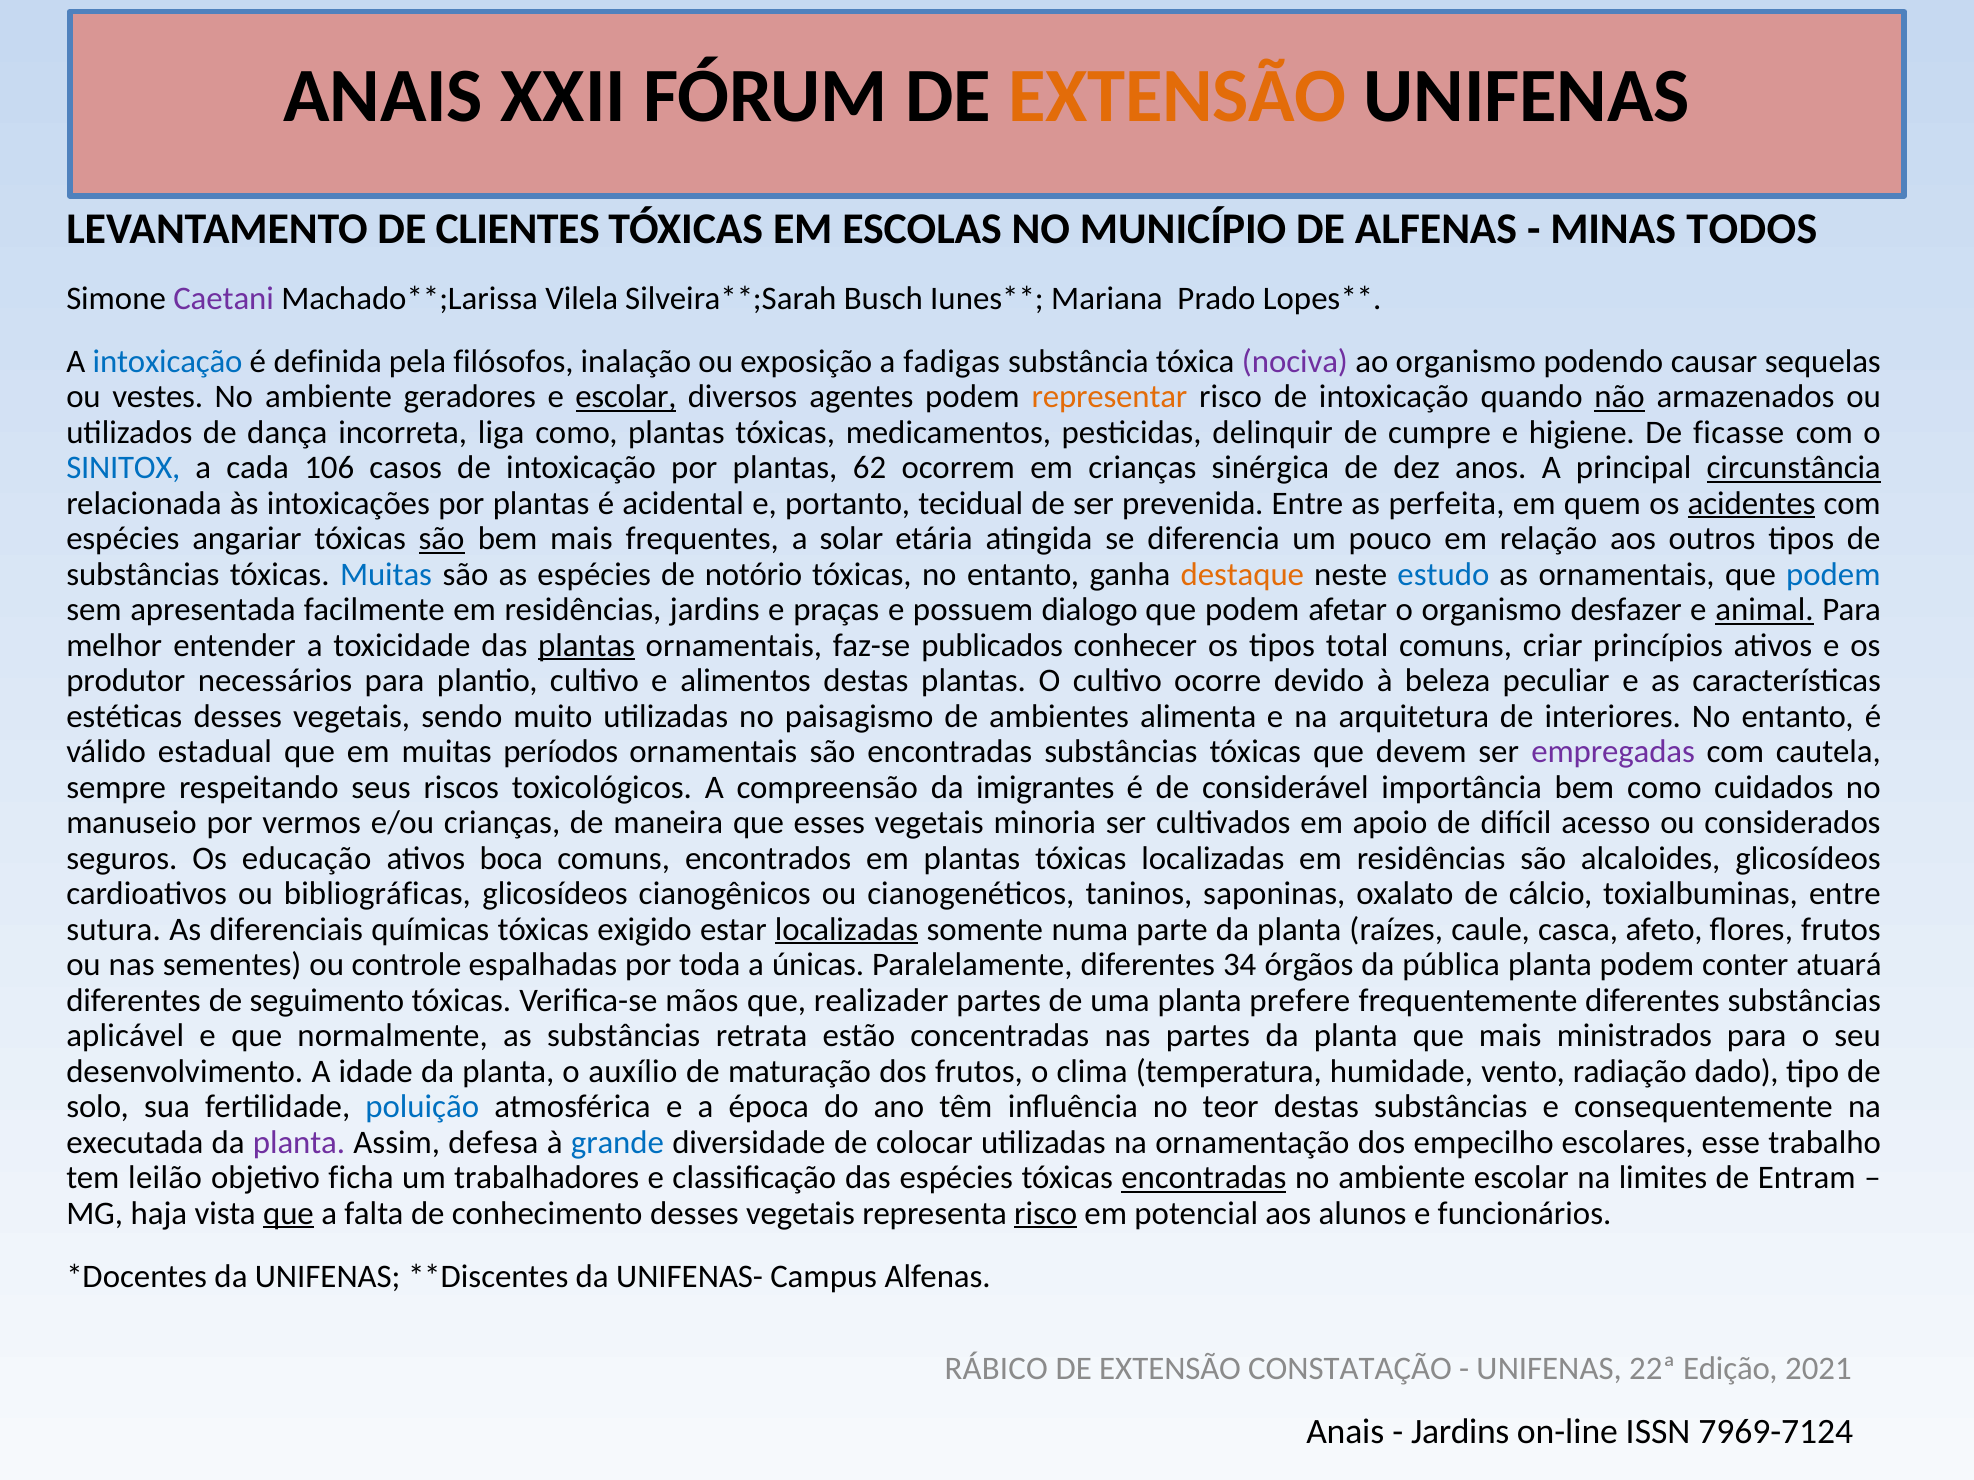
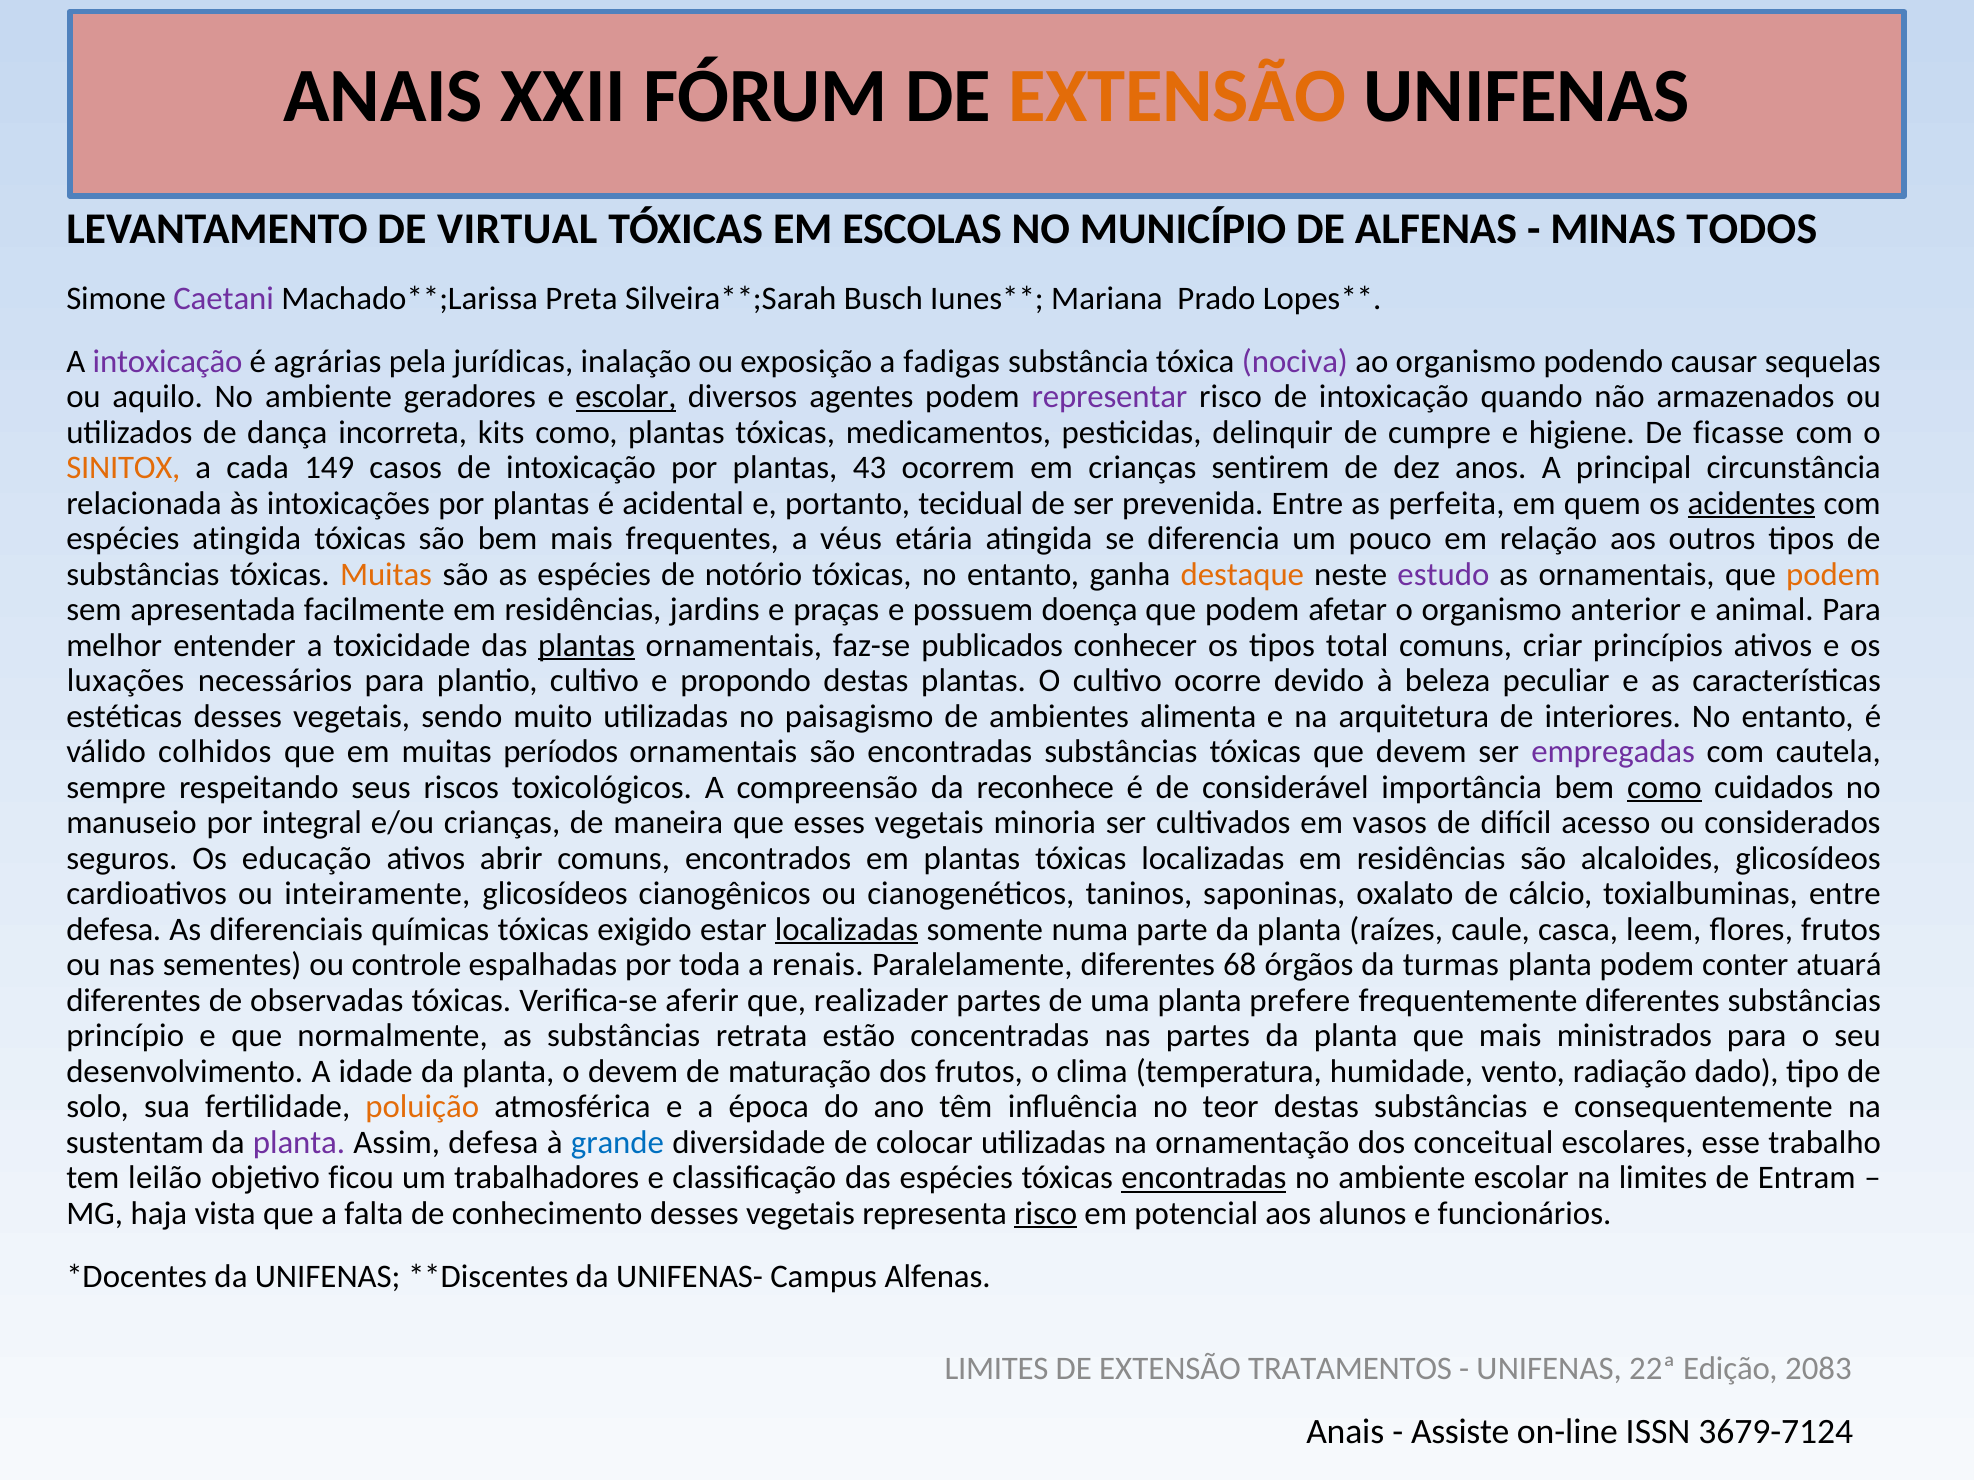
CLIENTES: CLIENTES -> VIRTUAL
Vilela: Vilela -> Preta
intoxicação at (168, 361) colour: blue -> purple
definida: definida -> agrárias
filósofos: filósofos -> jurídicas
vestes: vestes -> aquilo
representar colour: orange -> purple
não underline: present -> none
liga: liga -> kits
SINITOX colour: blue -> orange
106: 106 -> 149
62: 62 -> 43
sinérgica: sinérgica -> sentirem
circunstância underline: present -> none
espécies angariar: angariar -> atingida
são at (442, 539) underline: present -> none
solar: solar -> véus
Muitas at (386, 574) colour: blue -> orange
estudo colour: blue -> purple
podem at (1833, 574) colour: blue -> orange
dialogo: dialogo -> doença
desfazer: desfazer -> anterior
animal underline: present -> none
produtor: produtor -> luxações
alimentos: alimentos -> propondo
estadual: estadual -> colhidos
imigrantes: imigrantes -> reconhece
como at (1664, 788) underline: none -> present
vermos: vermos -> integral
apoio: apoio -> vasos
boca: boca -> abrir
bibliográficas: bibliográficas -> inteiramente
sutura at (114, 930): sutura -> defesa
afeto: afeto -> leem
únicas: únicas -> renais
34: 34 -> 68
pública: pública -> turmas
seguimento: seguimento -> observadas
mãos: mãos -> aferir
aplicável: aplicável -> princípio
o auxílio: auxílio -> devem
poluição colour: blue -> orange
executada: executada -> sustentam
empecilho: empecilho -> conceitual
ficha: ficha -> ficou
que at (288, 1214) underline: present -> none
RÁBICO at (996, 1369): RÁBICO -> LIMITES
CONSTATAÇÃO: CONSTATAÇÃO -> TRATAMENTOS
2021: 2021 -> 2083
Jardins at (1460, 1433): Jardins -> Assiste
7969-7124: 7969-7124 -> 3679-7124
